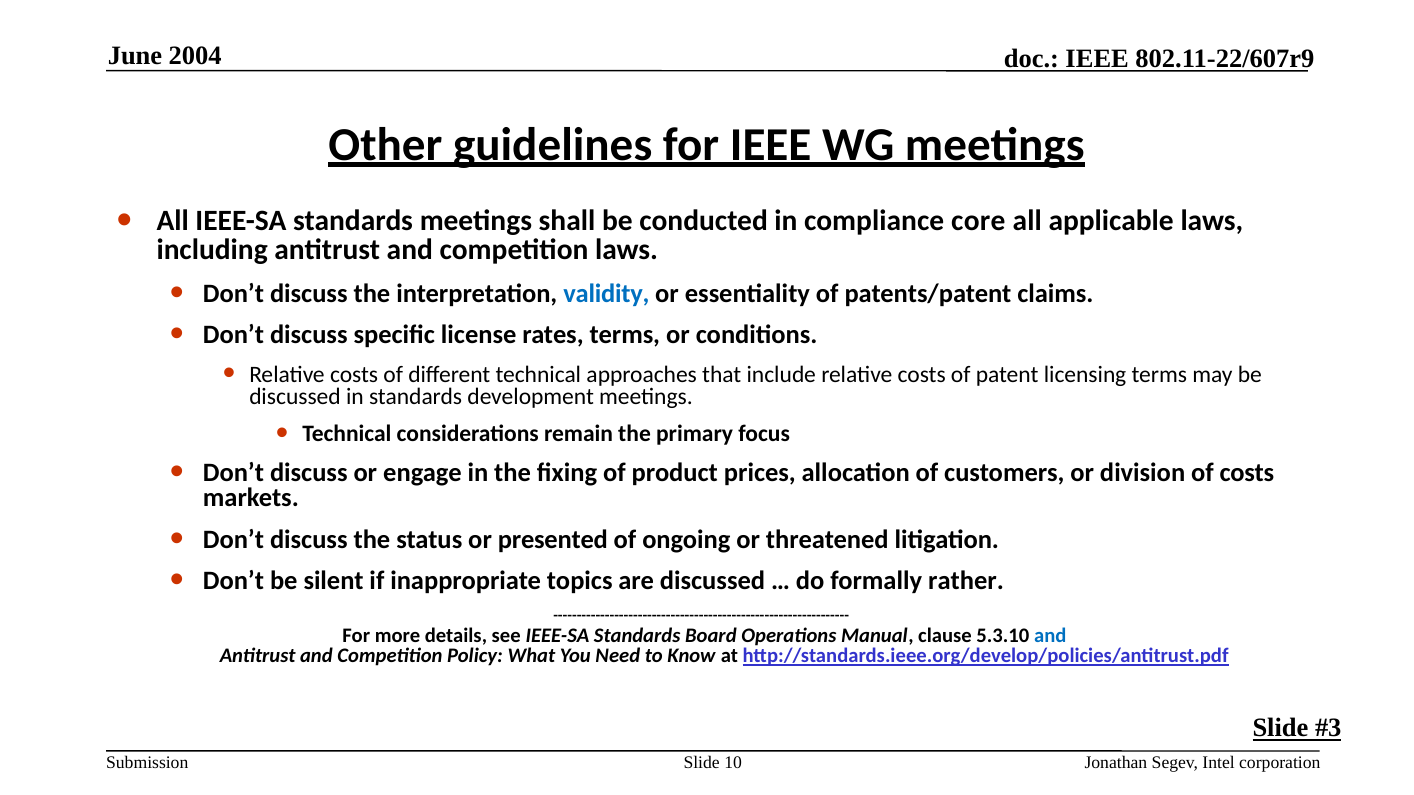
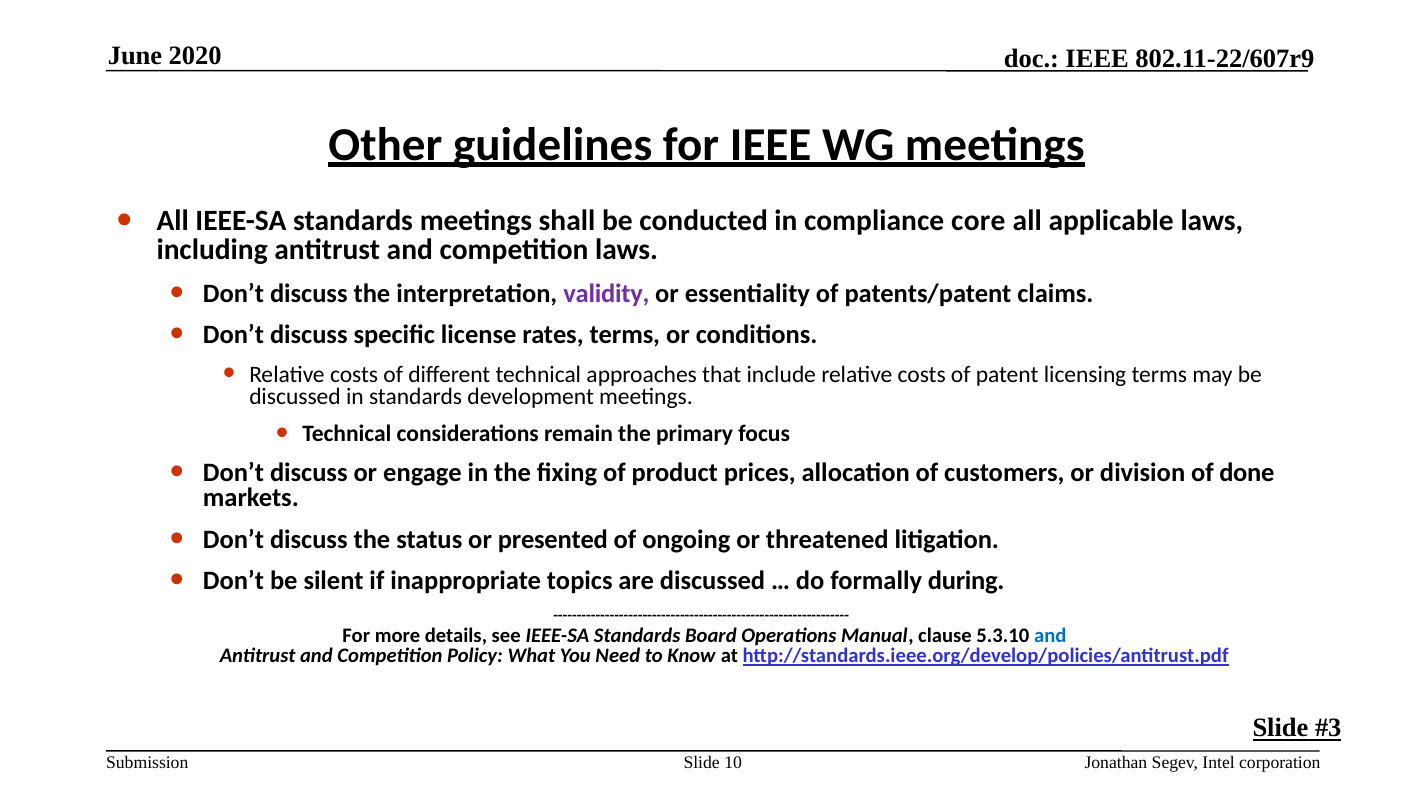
2004: 2004 -> 2020
validity colour: blue -> purple
of costs: costs -> done
rather: rather -> during
